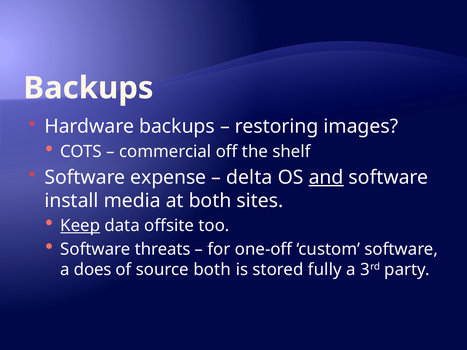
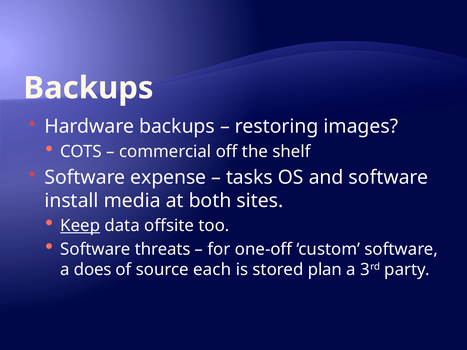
delta: delta -> tasks
and underline: present -> none
source both: both -> each
fully: fully -> plan
